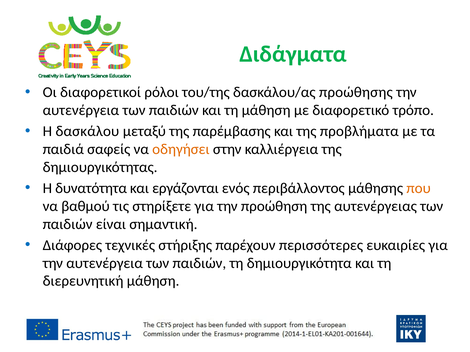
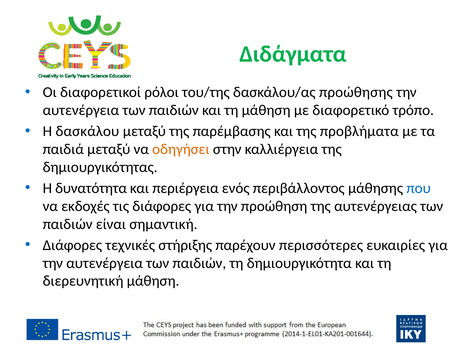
παιδιά σαφείς: σαφείς -> μεταξύ
εργάζονται: εργάζονται -> περιέργεια
που colour: orange -> blue
βαθμού: βαθμού -> εκδοχές
τις στηρίξετε: στηρίξετε -> διάφορες
